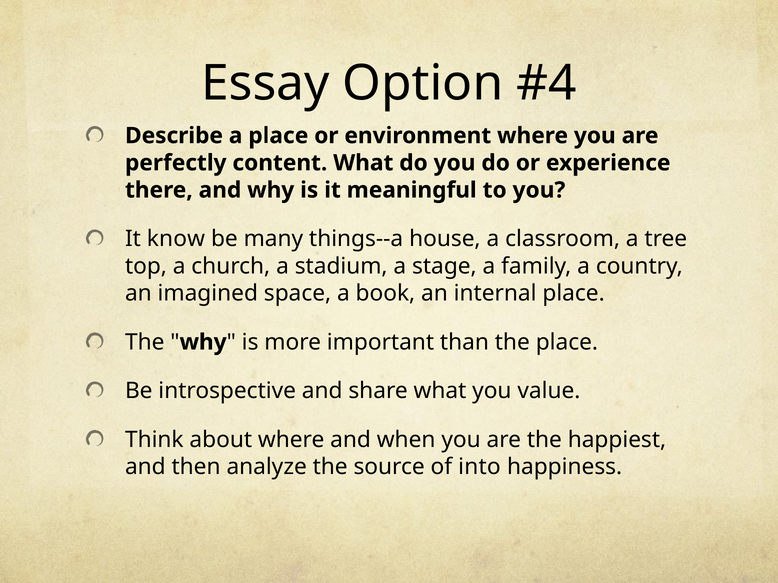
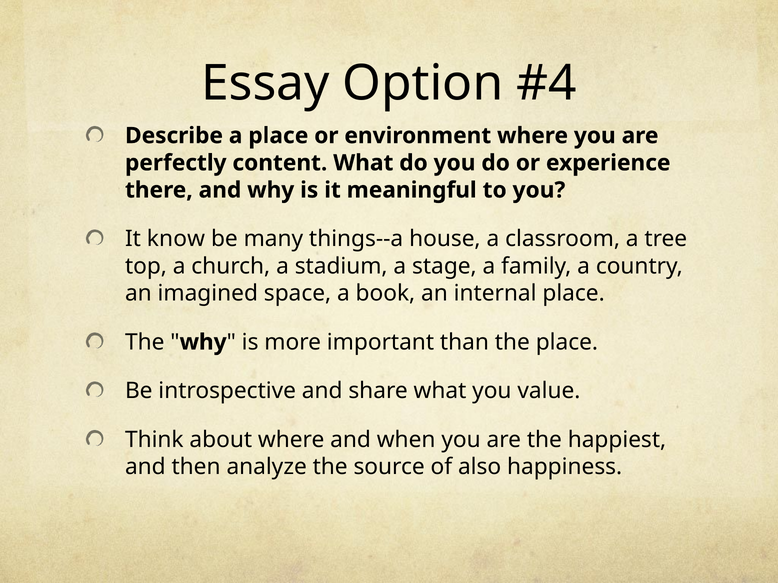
into: into -> also
